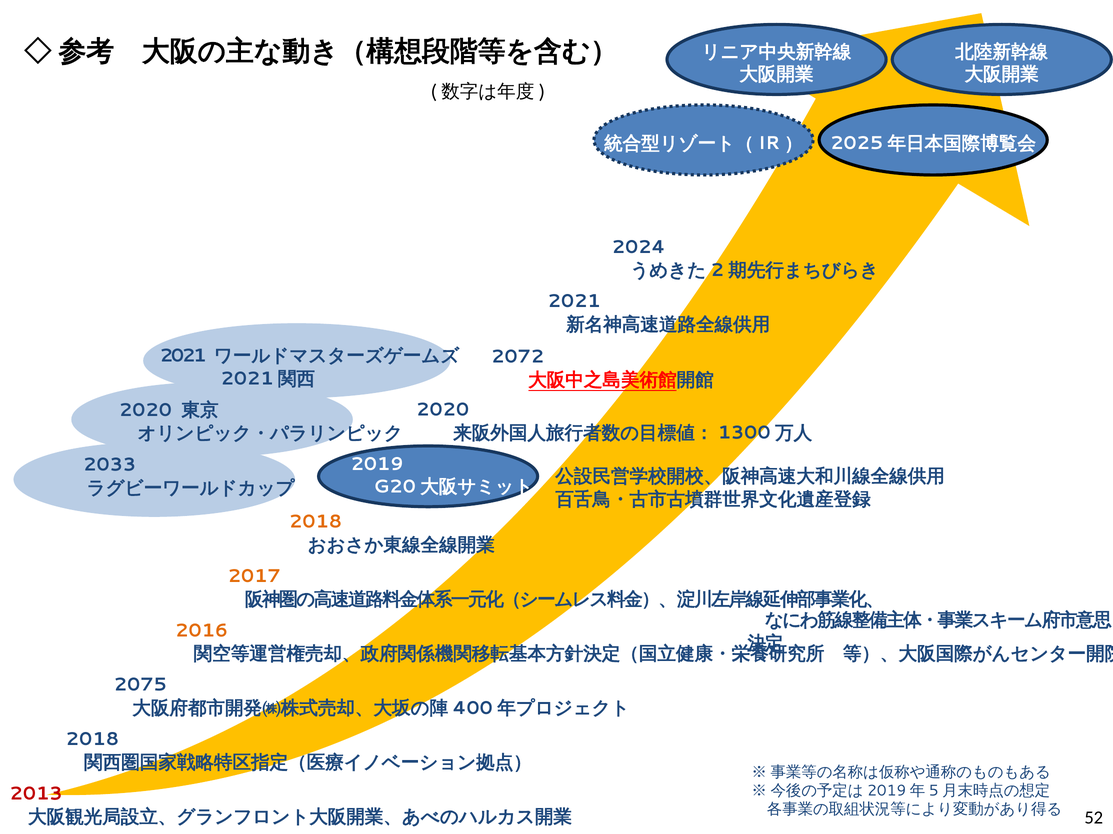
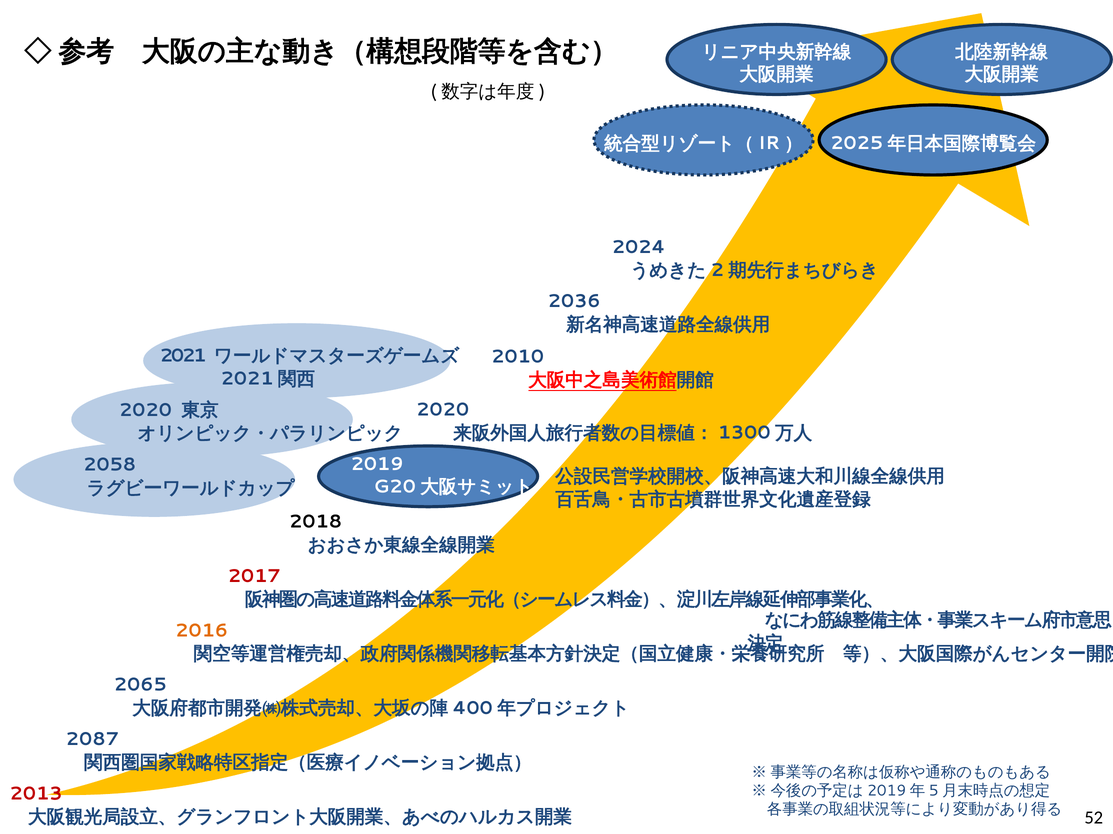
2021 at (574, 302): 2021 -> 2036
2072: 2072 -> 2010
2033: 2033 -> 2058
2018 at (316, 522) colour: orange -> black
2017 colour: orange -> red
2075: 2075 -> 2065
2018 at (92, 740): 2018 -> 2087
